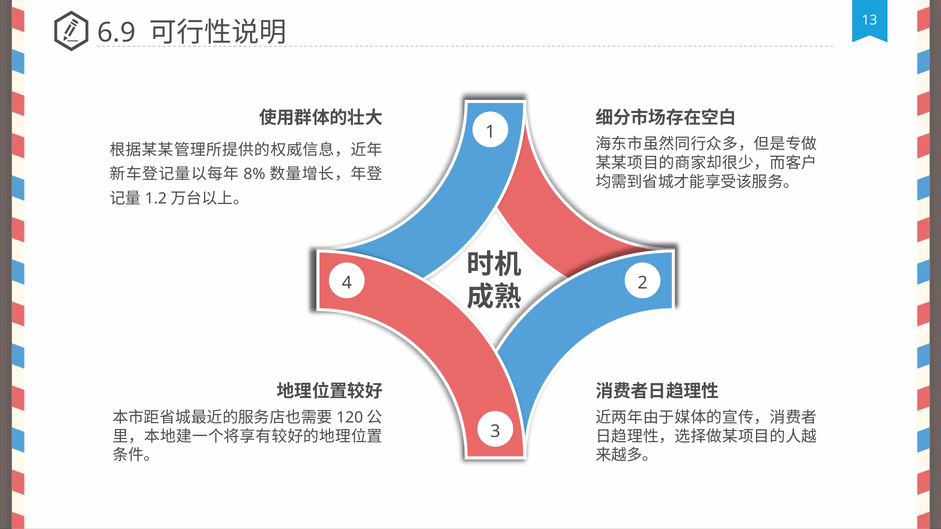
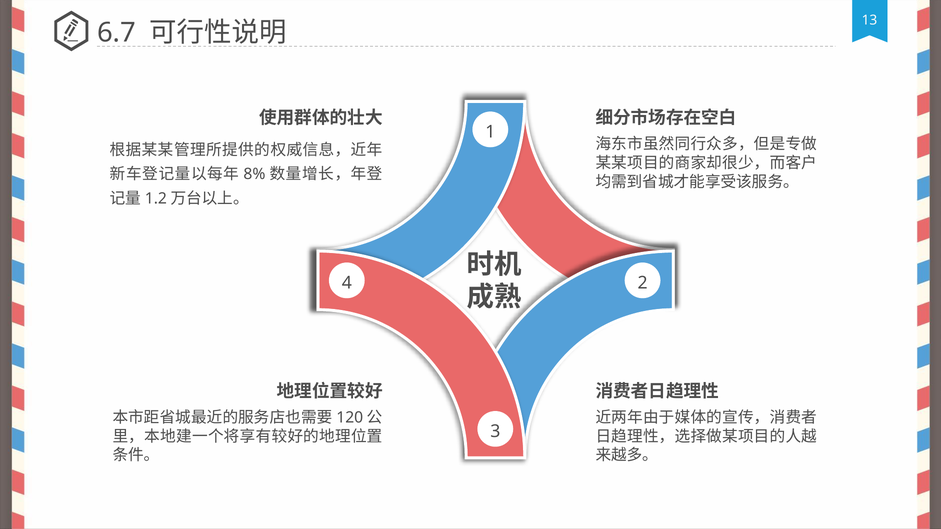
6.9: 6.9 -> 6.7
